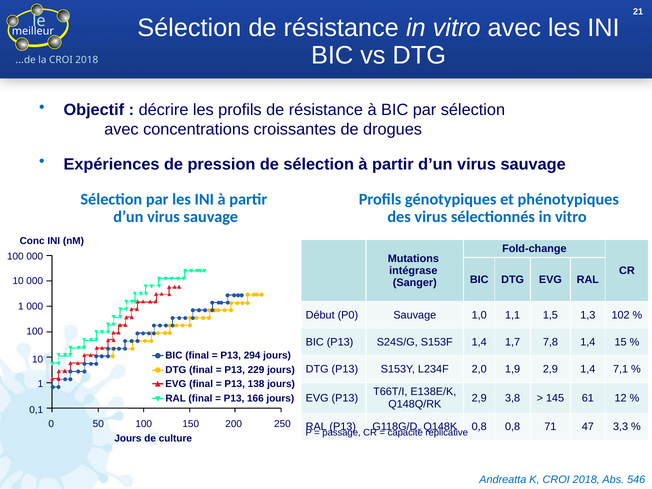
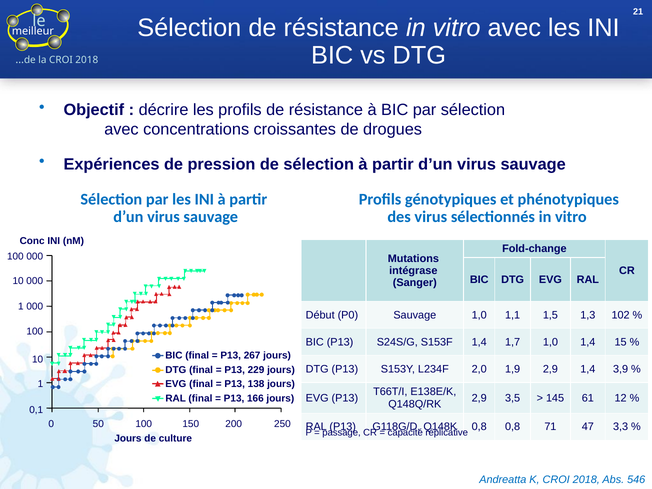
1,7 7,8: 7,8 -> 1,0
294: 294 -> 267
7,1: 7,1 -> 3,9
3,8: 3,8 -> 3,5
